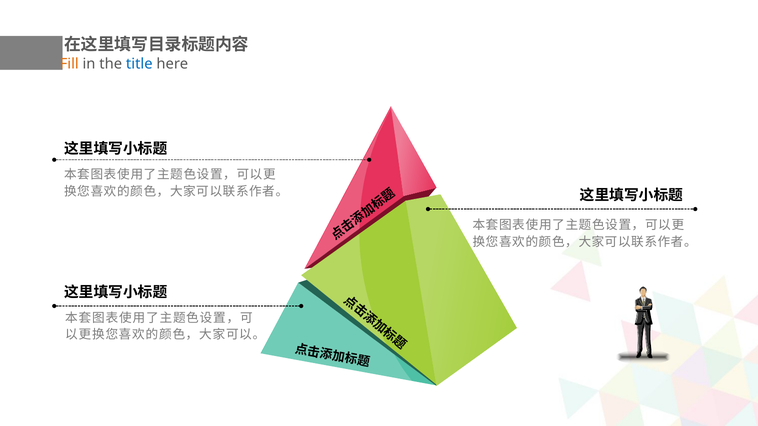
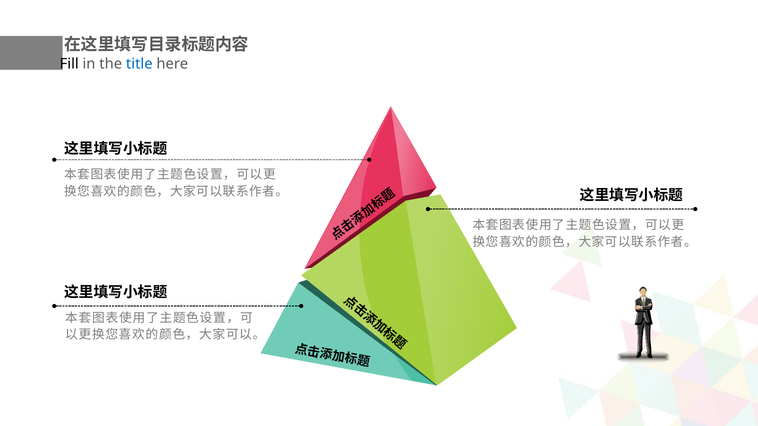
Fill colour: orange -> black
